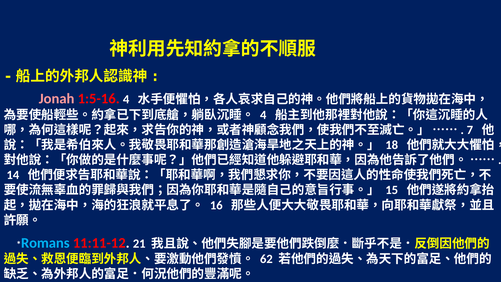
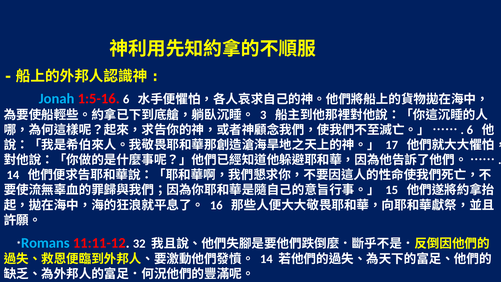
Jonah colour: pink -> light blue
1:5-16 4: 4 -> 6
4 at (263, 115): 4 -> 3
7 at (470, 130): 7 -> 6
18: 18 -> 17
21: 21 -> 32
62 at (266, 259): 62 -> 14
